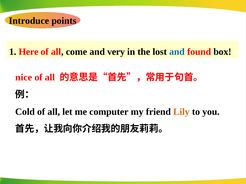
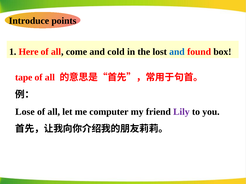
very: very -> cold
nice: nice -> tape
Cold: Cold -> Lose
Lily colour: orange -> purple
